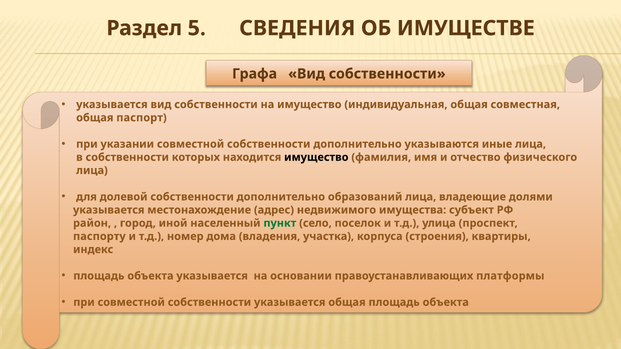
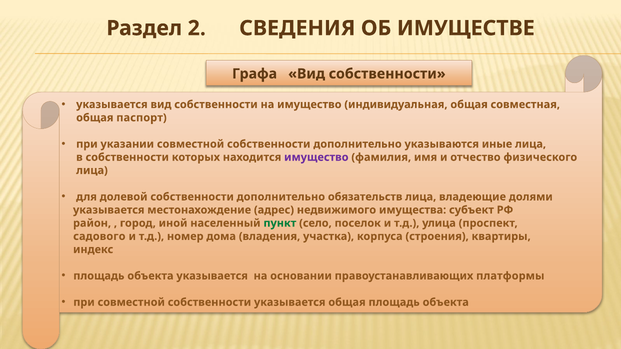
5: 5 -> 2
имущество at (316, 157) colour: black -> purple
образований: образований -> обязательств
паспорту: паспорту -> садового
